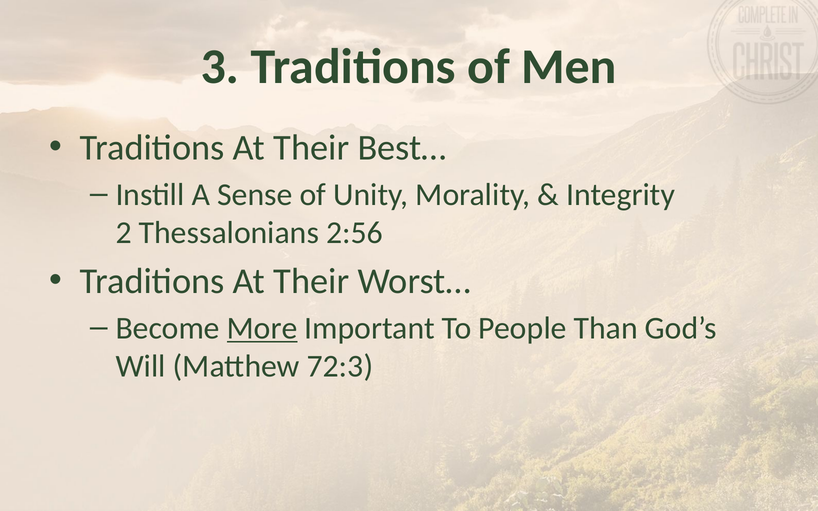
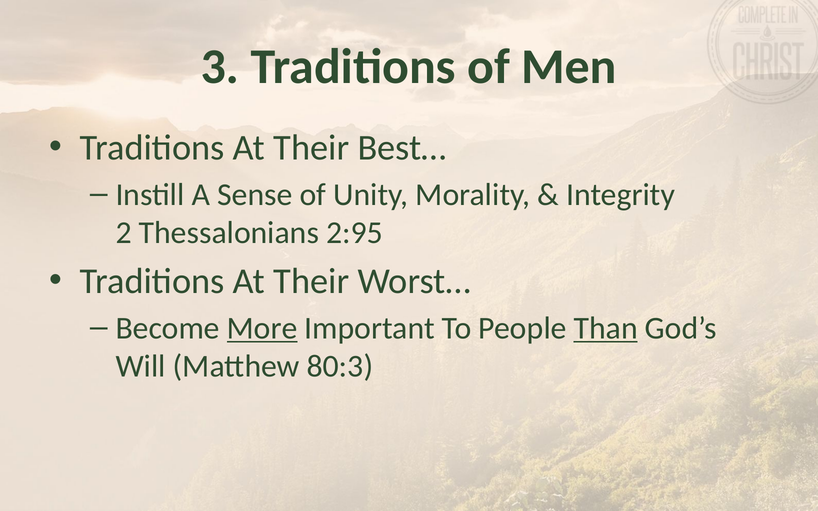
2:56: 2:56 -> 2:95
Than underline: none -> present
72:3: 72:3 -> 80:3
